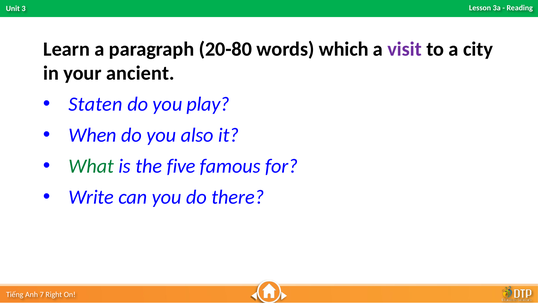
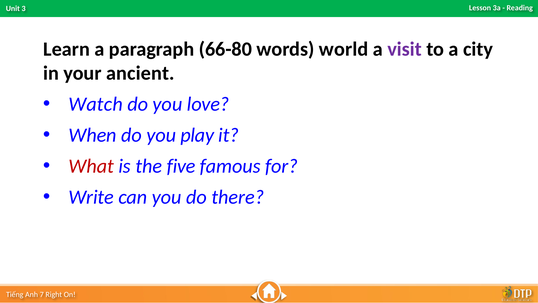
20-80: 20-80 -> 66-80
which: which -> world
Staten: Staten -> Watch
play: play -> love
also: also -> play
What colour: green -> red
